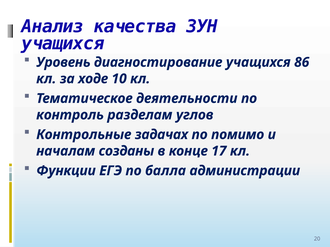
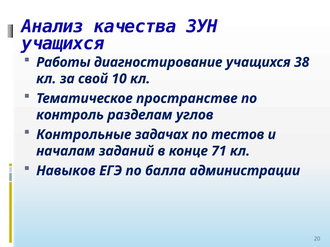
Уровень: Уровень -> Работы
86: 86 -> 38
ходе: ходе -> свой
деятельности: деятельности -> пространстве
помимо: помимо -> тестов
созданы: созданы -> заданий
17: 17 -> 71
Функции: Функции -> Навыков
